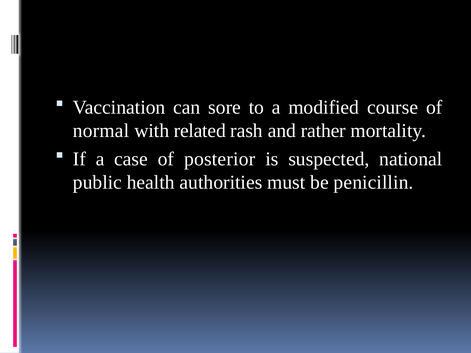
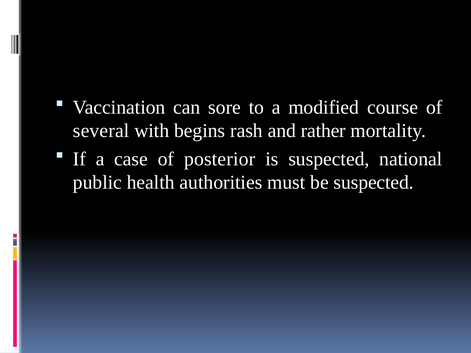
normal: normal -> several
related: related -> begins
be penicillin: penicillin -> suspected
